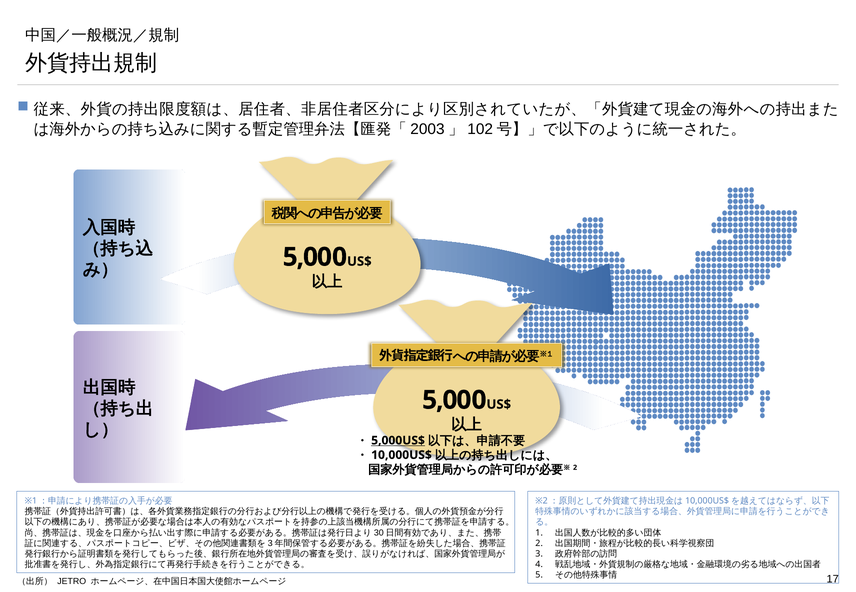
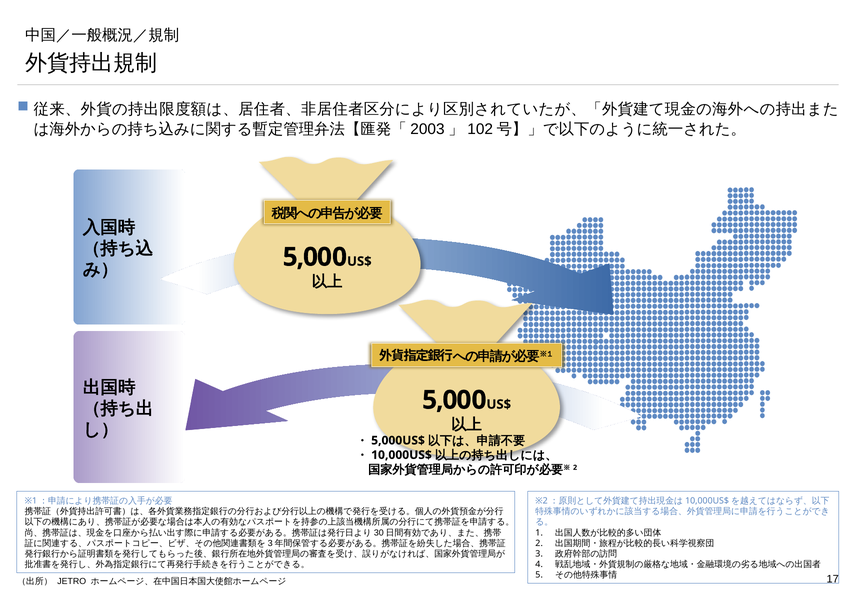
5,000US$ underline: present -> none
